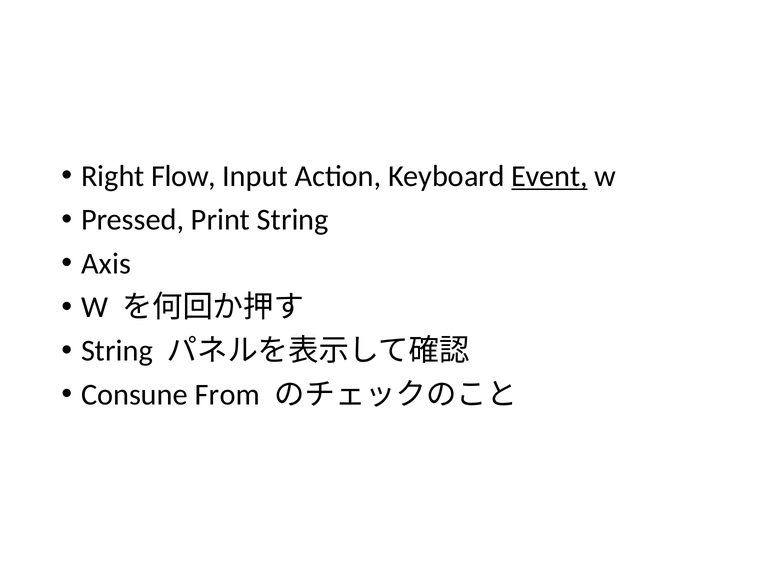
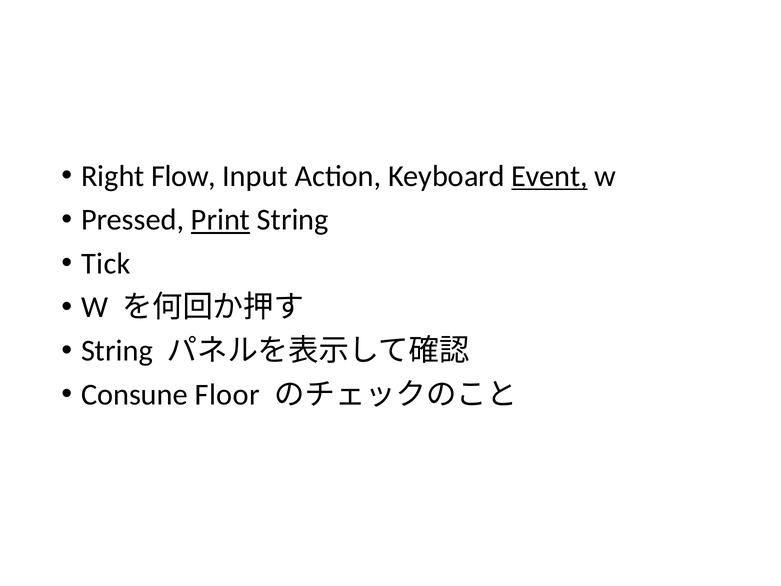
Print underline: none -> present
Axis: Axis -> Tick
From: From -> Floor
